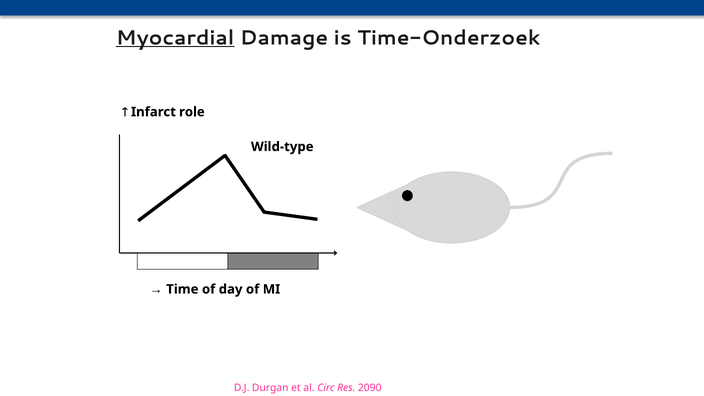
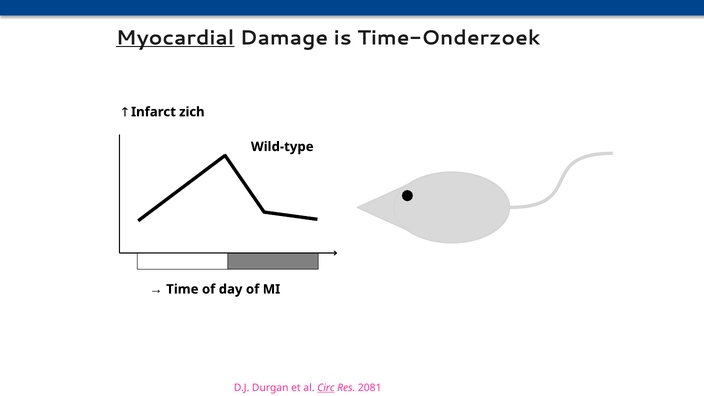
role: role -> zich
Circ underline: none -> present
2090: 2090 -> 2081
